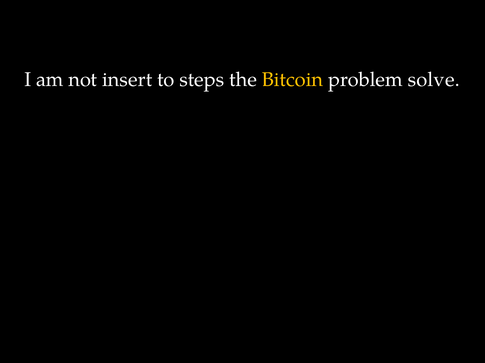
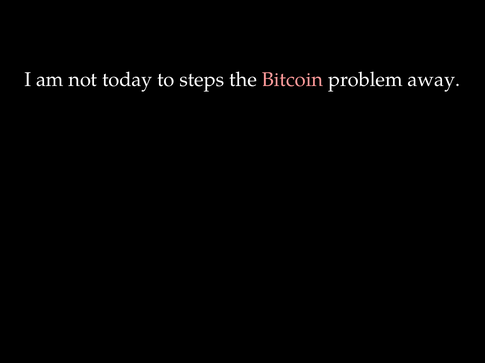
insert: insert -> today
Bitcoin colour: yellow -> pink
solve: solve -> away
